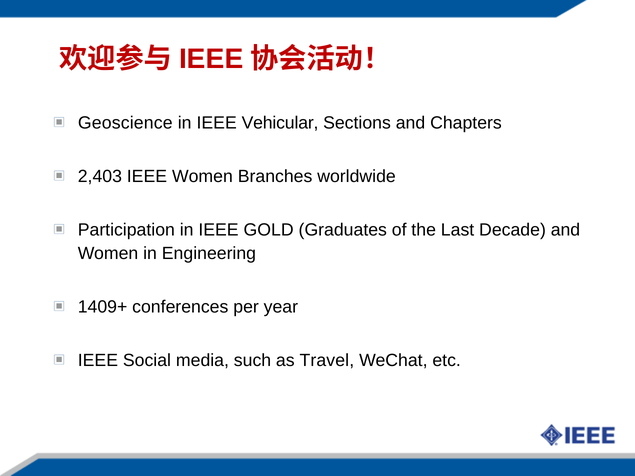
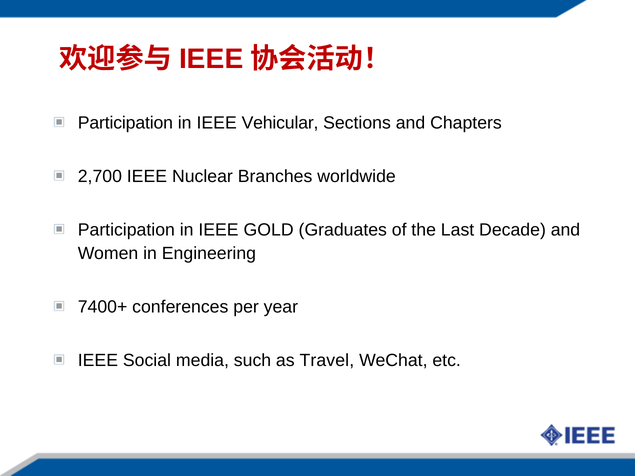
Geoscience at (125, 123): Geoscience -> Participation
2,403: 2,403 -> 2,700
IEEE Women: Women -> Nuclear
1409+: 1409+ -> 7400+
